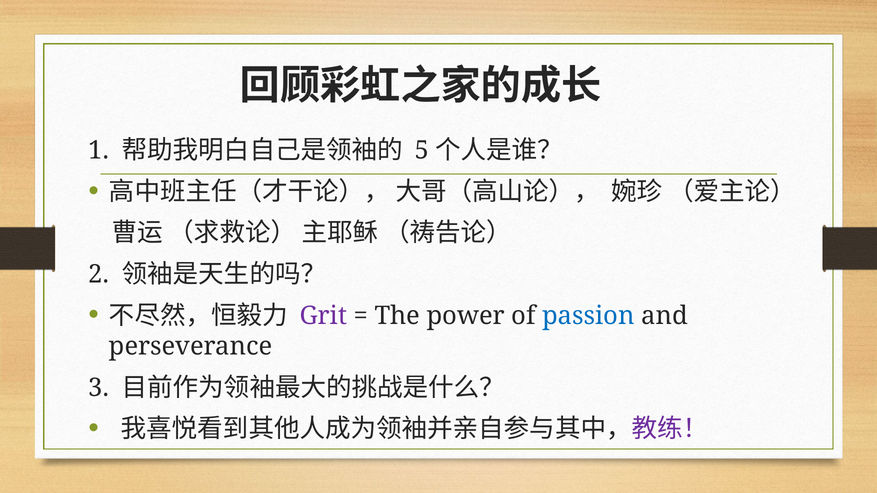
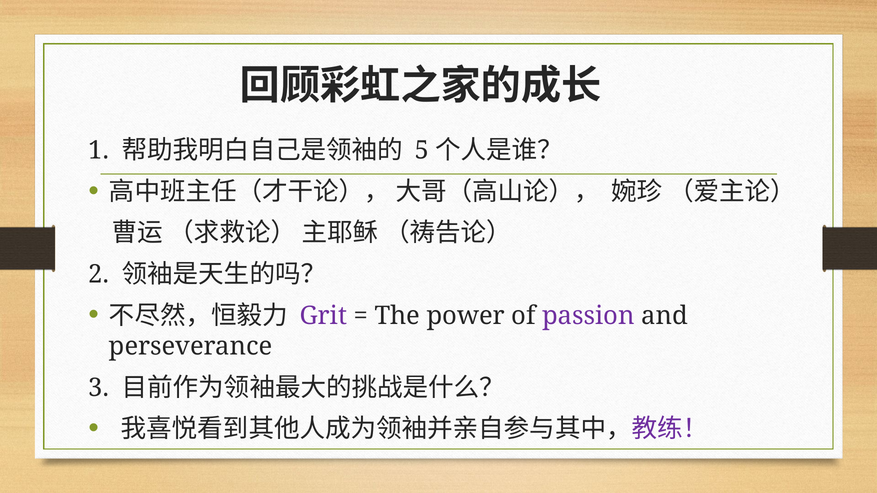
passion colour: blue -> purple
